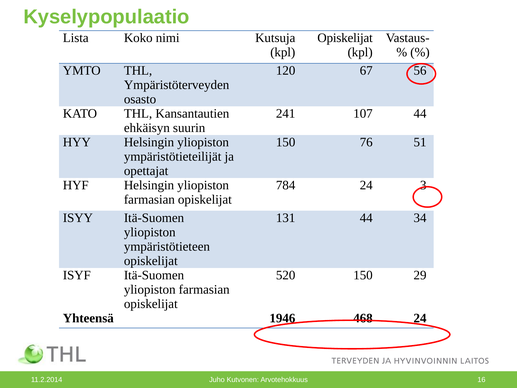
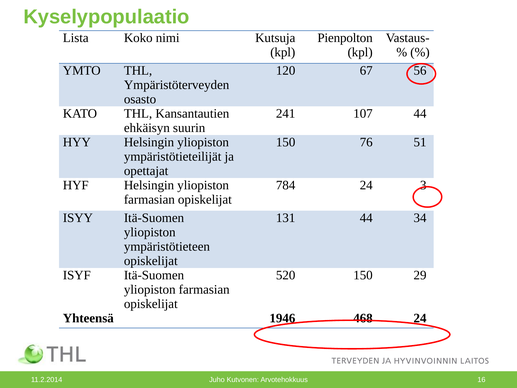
Opiskelijat at (345, 38): Opiskelijat -> Pienpolton
